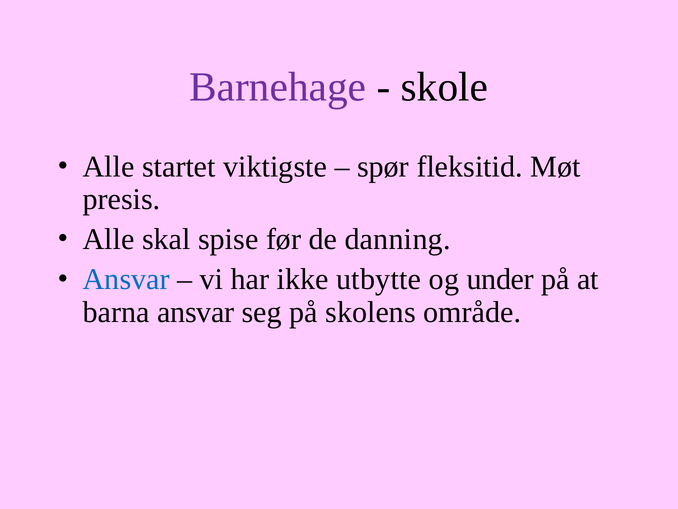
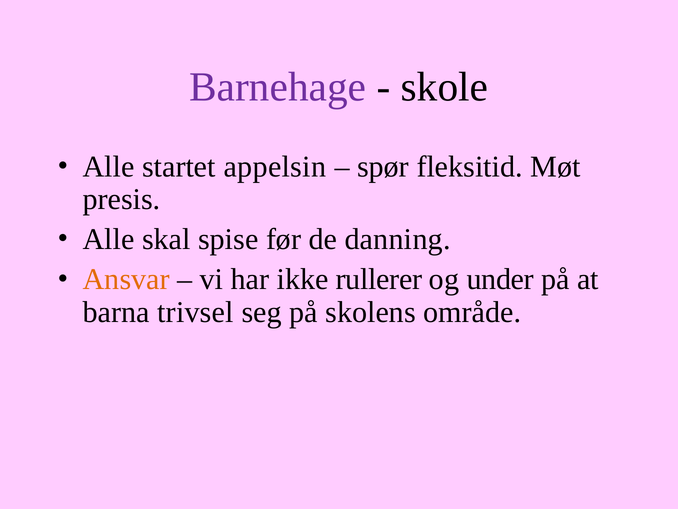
viktigste: viktigste -> appelsin
Ansvar at (126, 279) colour: blue -> orange
utbytte: utbytte -> rullerer
barna ansvar: ansvar -> trivsel
